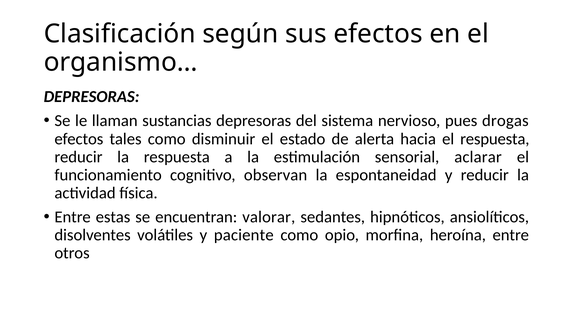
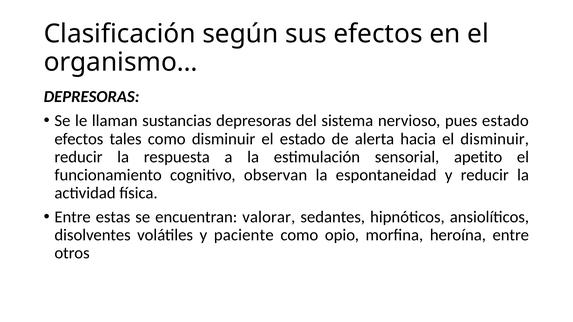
pues drogas: drogas -> estado
el respuesta: respuesta -> disminuir
aclarar: aclarar -> apetito
